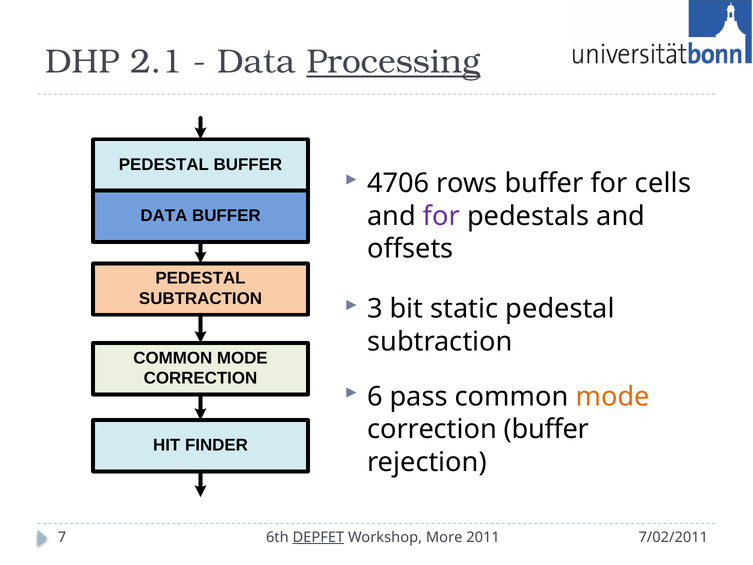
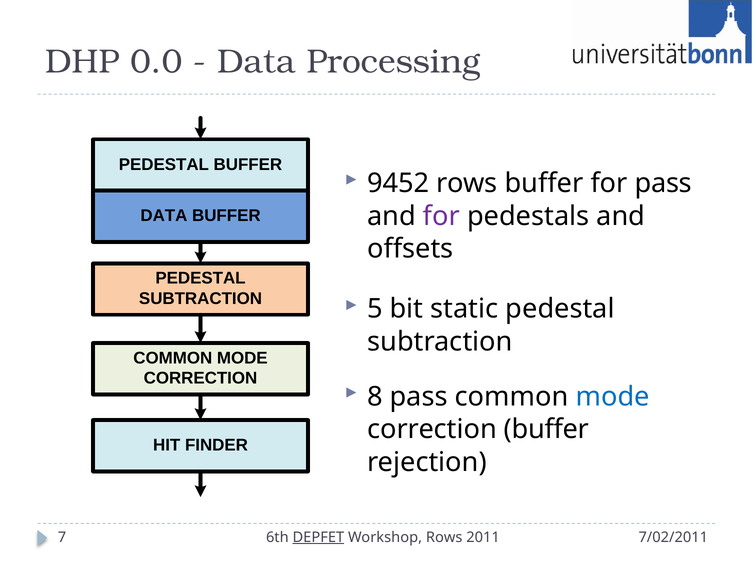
2.1: 2.1 -> 0.0
Processing underline: present -> none
4706: 4706 -> 9452
for cells: cells -> pass
3: 3 -> 5
6: 6 -> 8
mode at (613, 397) colour: orange -> blue
Workshop More: More -> Rows
